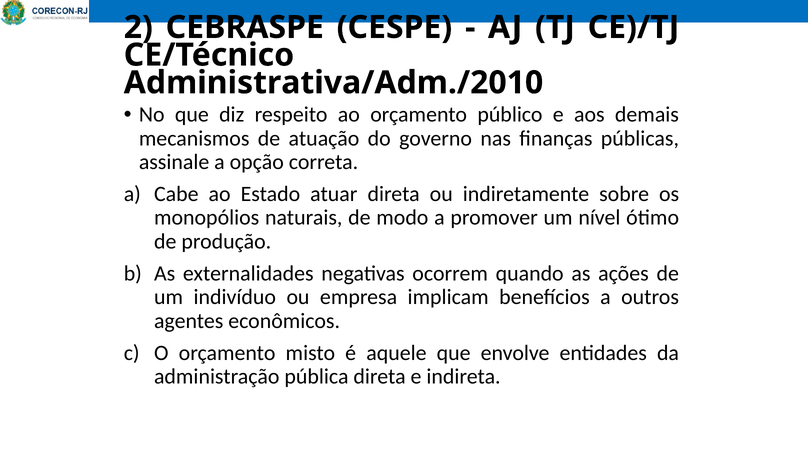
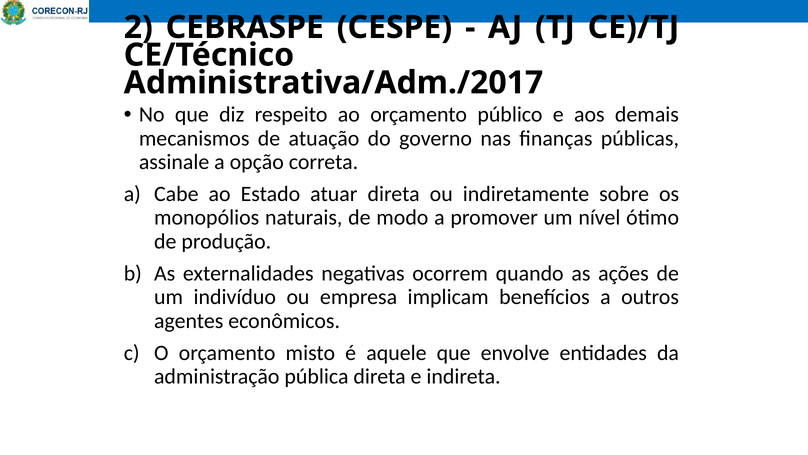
Administrativa/Adm./2010: Administrativa/Adm./2010 -> Administrativa/Adm./2017
